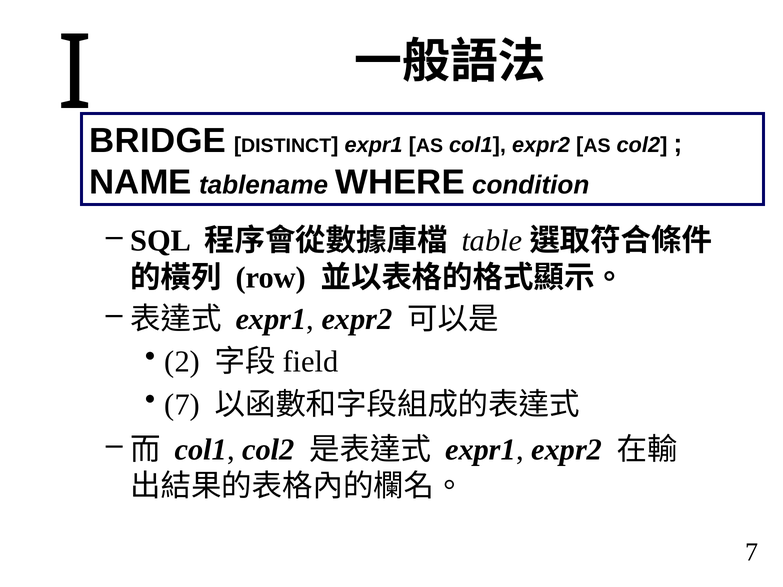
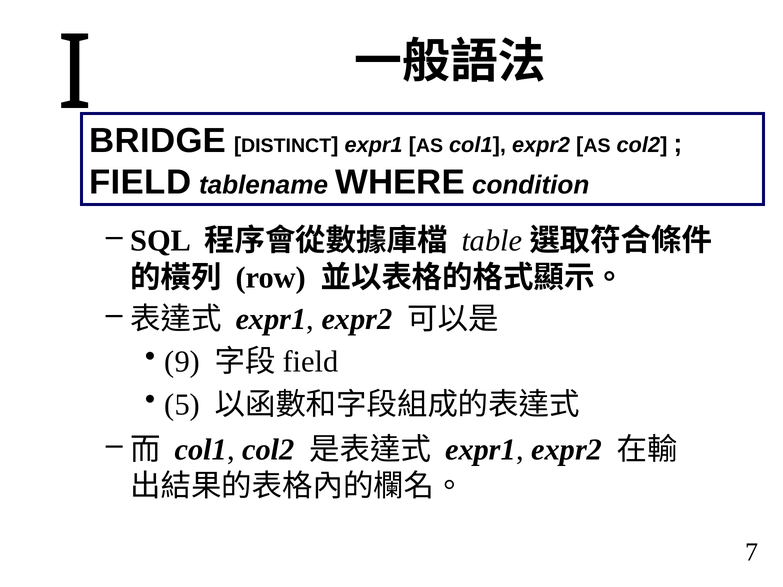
NAME at (140, 182): NAME -> FIELD
2: 2 -> 9
7 at (182, 405): 7 -> 5
